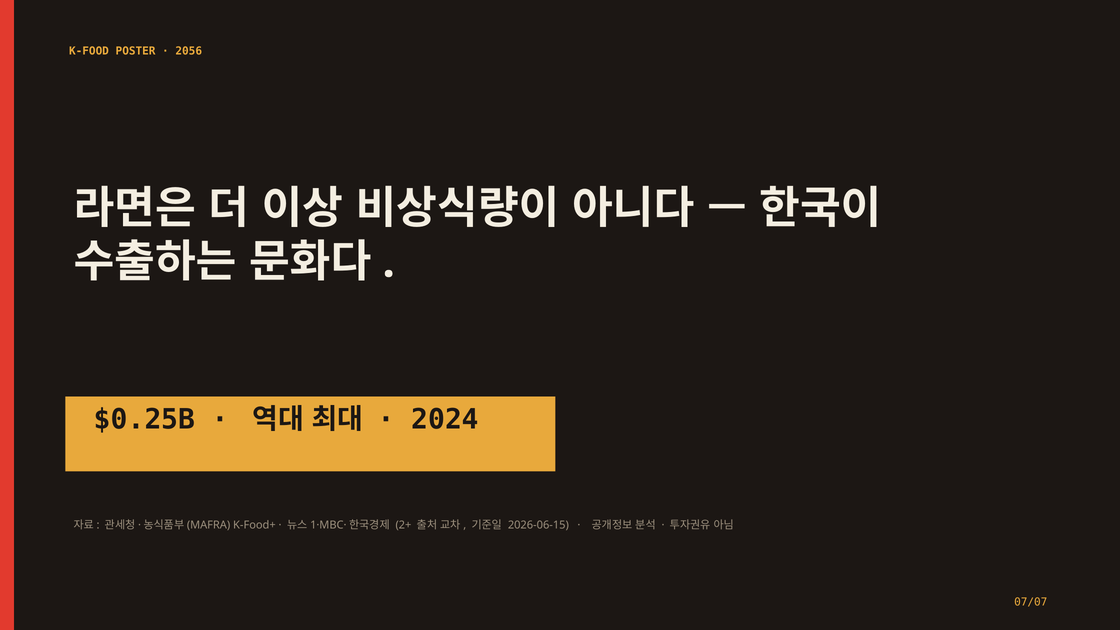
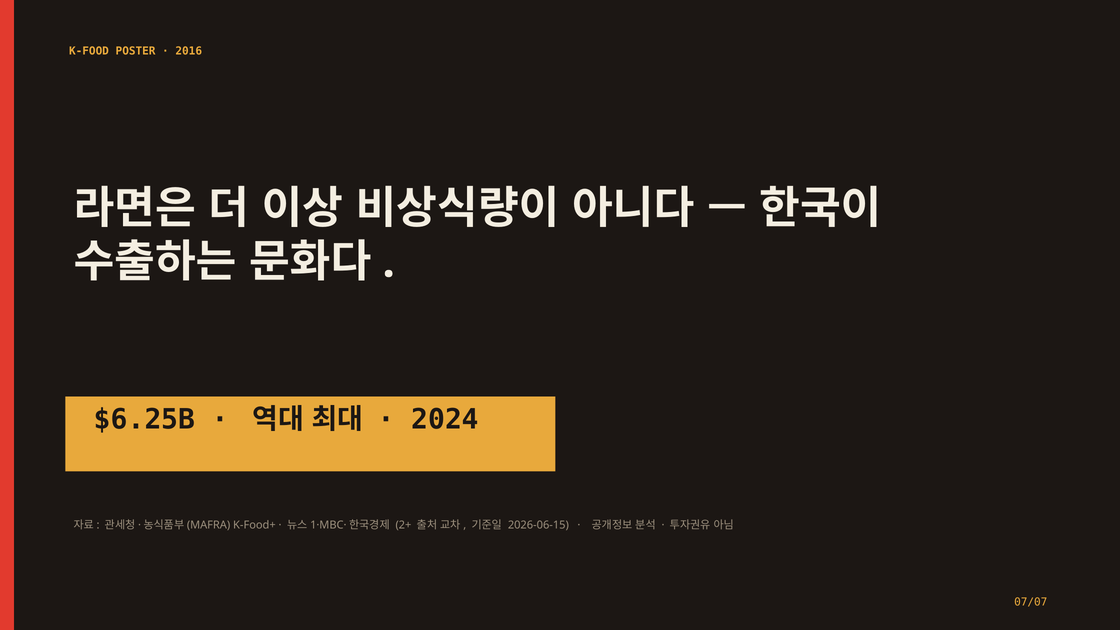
2056: 2056 -> 2016
$0.25B: $0.25B -> $6.25B
